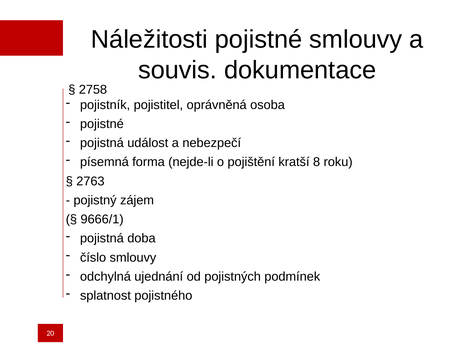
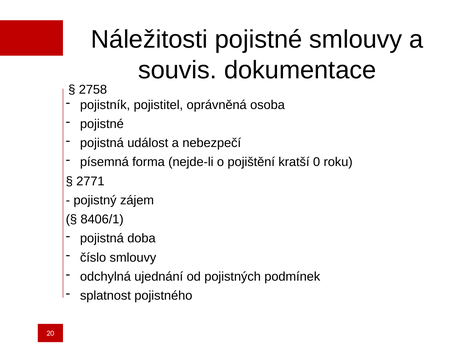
8: 8 -> 0
2763: 2763 -> 2771
9666/1: 9666/1 -> 8406/1
